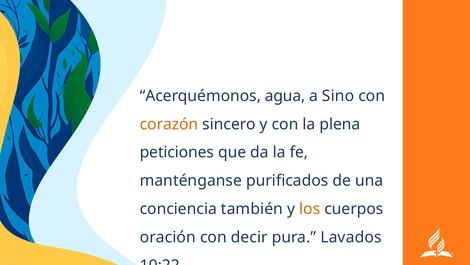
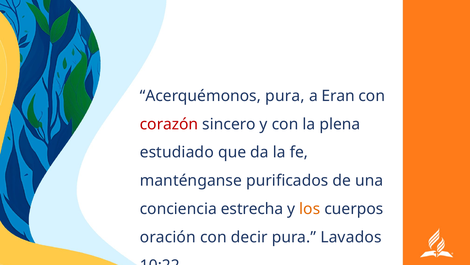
Acerquémonos agua: agua -> pura
Sino: Sino -> Eran
corazón colour: orange -> red
peticiones: peticiones -> estudiado
también: también -> estrecha
